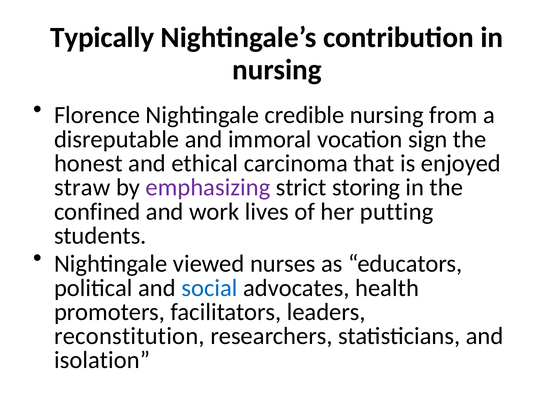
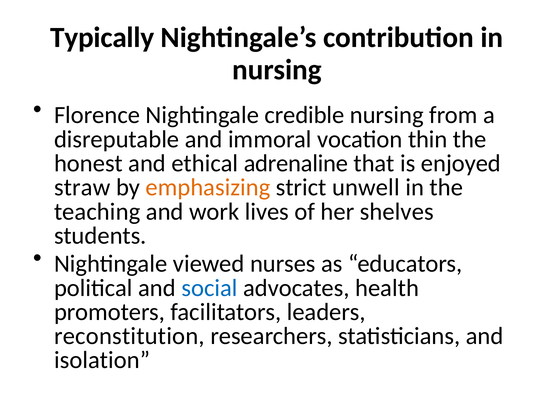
sign: sign -> thin
carcinoma: carcinoma -> adrenaline
emphasizing colour: purple -> orange
storing: storing -> unwell
confined: confined -> teaching
putting: putting -> shelves
